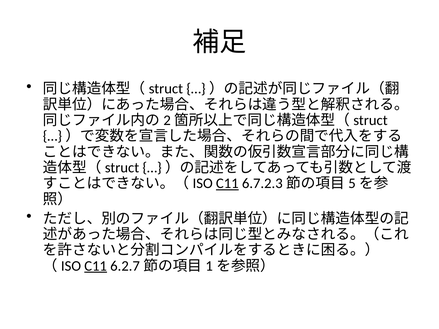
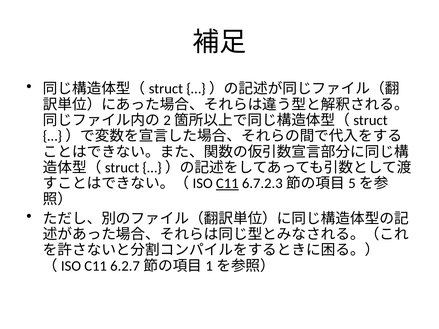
C11 at (96, 266) underline: present -> none
